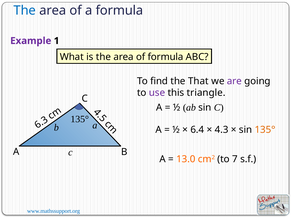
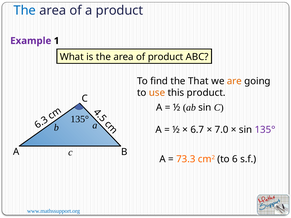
a formula: formula -> product
formula at (166, 57): formula -> product
are colour: purple -> orange
use colour: purple -> orange
this triangle: triangle -> product
6.4: 6.4 -> 6.7
4.3: 4.3 -> 7.0
135° at (265, 130) colour: orange -> purple
13.0: 13.0 -> 73.3
to 7: 7 -> 6
